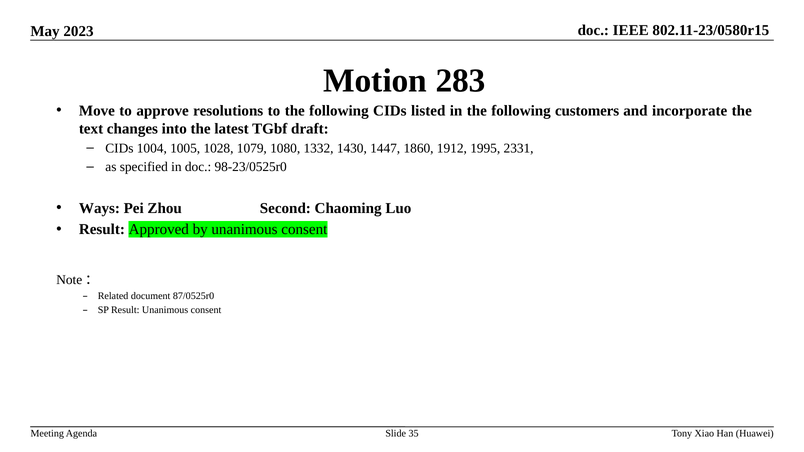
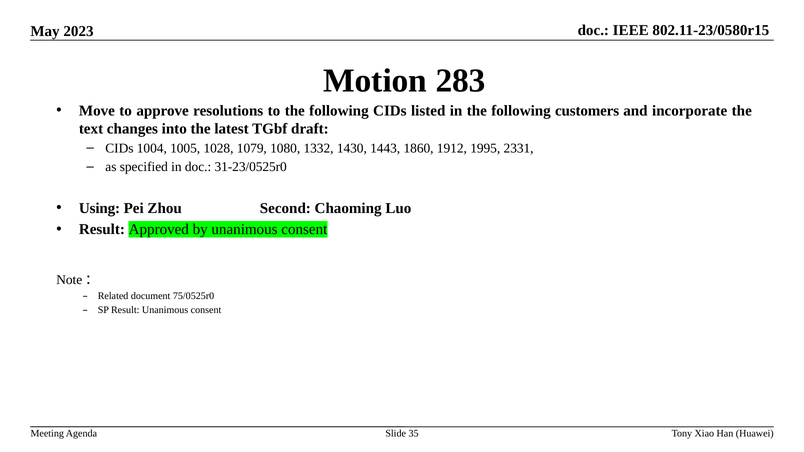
1447: 1447 -> 1443
98-23/0525r0: 98-23/0525r0 -> 31-23/0525r0
Ways: Ways -> Using
87/0525r0: 87/0525r0 -> 75/0525r0
